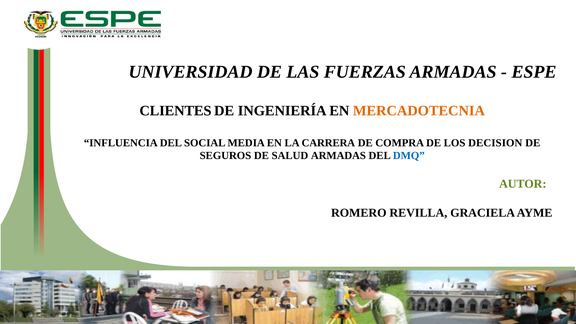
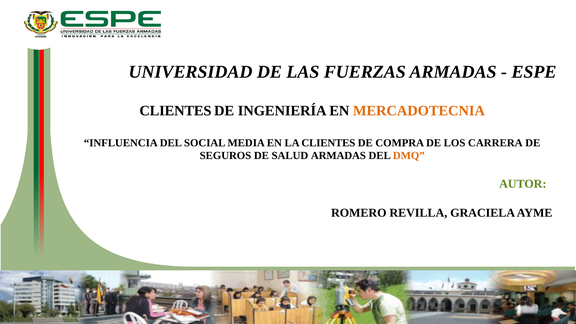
LA CARRERA: CARRERA -> CLIENTES
DECISION: DECISION -> CARRERA
DMQ colour: blue -> orange
